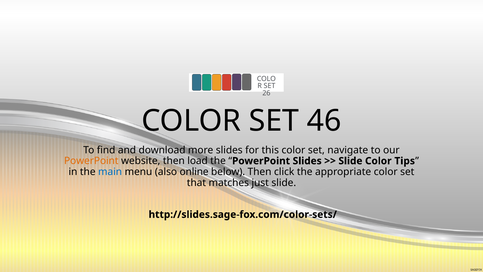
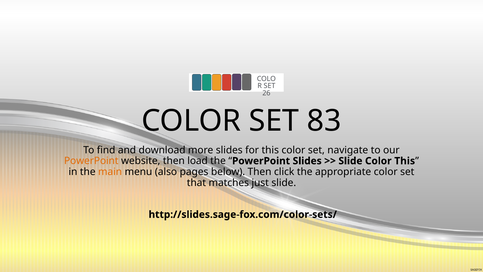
46: 46 -> 83
Color Tips: Tips -> This
main colour: blue -> orange
online: online -> pages
